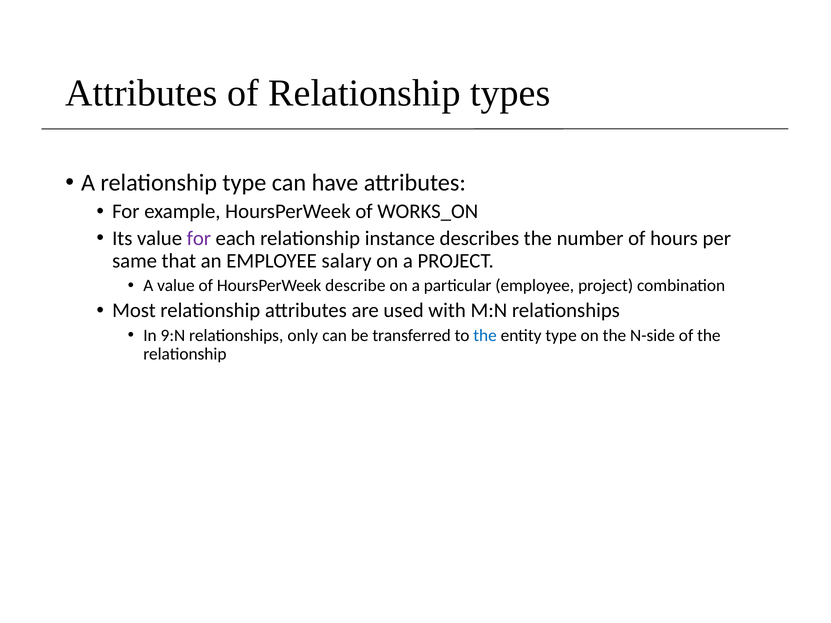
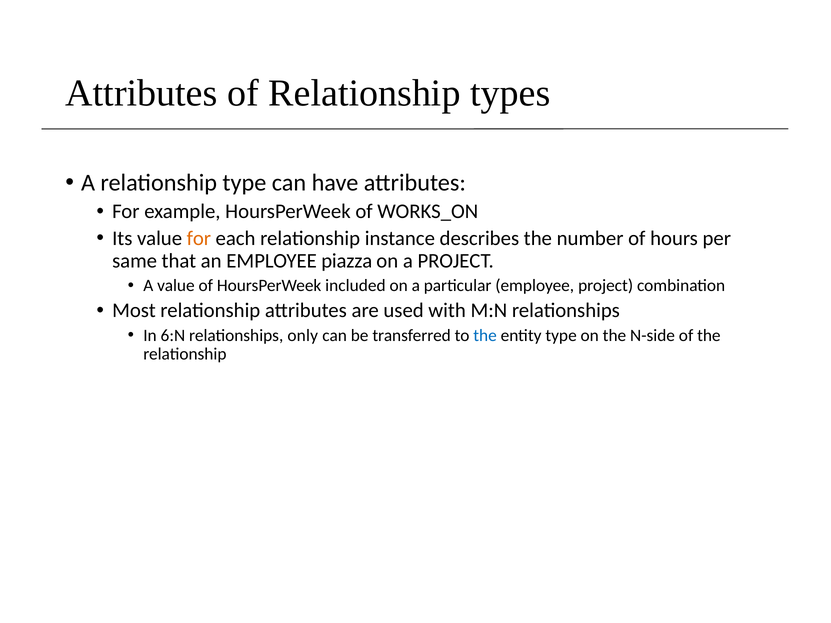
for at (199, 238) colour: purple -> orange
salary: salary -> piazza
describe: describe -> included
9:N: 9:N -> 6:N
